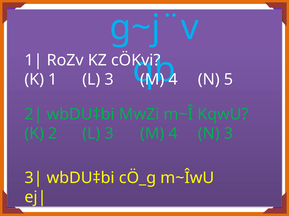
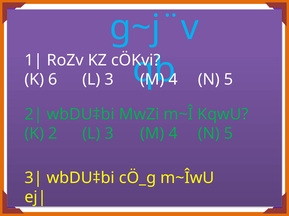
1: 1 -> 6
3 at (228, 134): 3 -> 5
